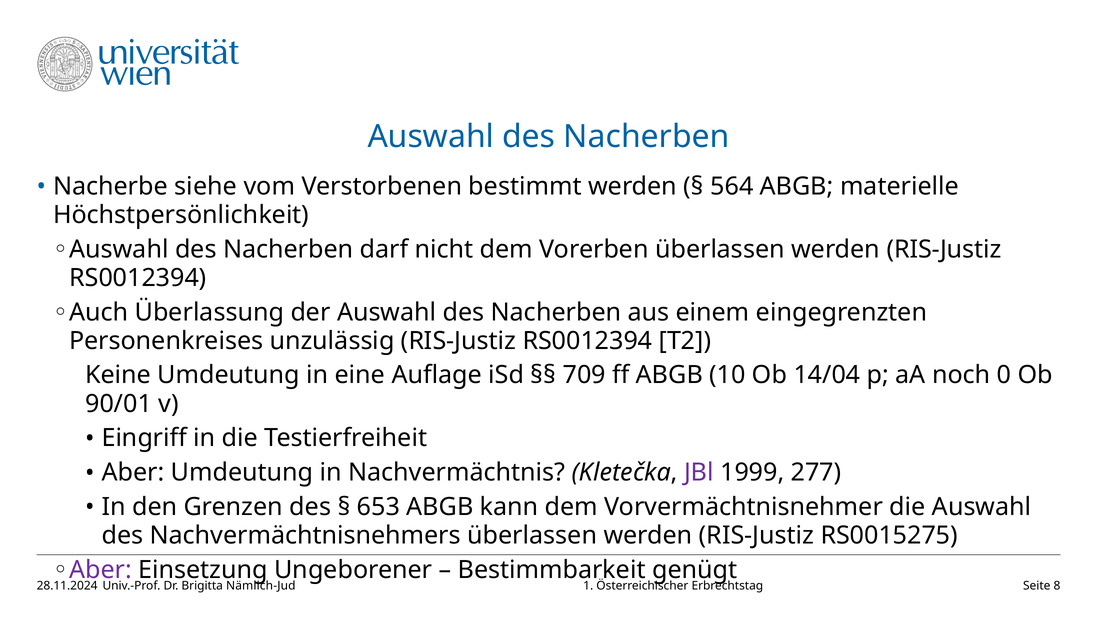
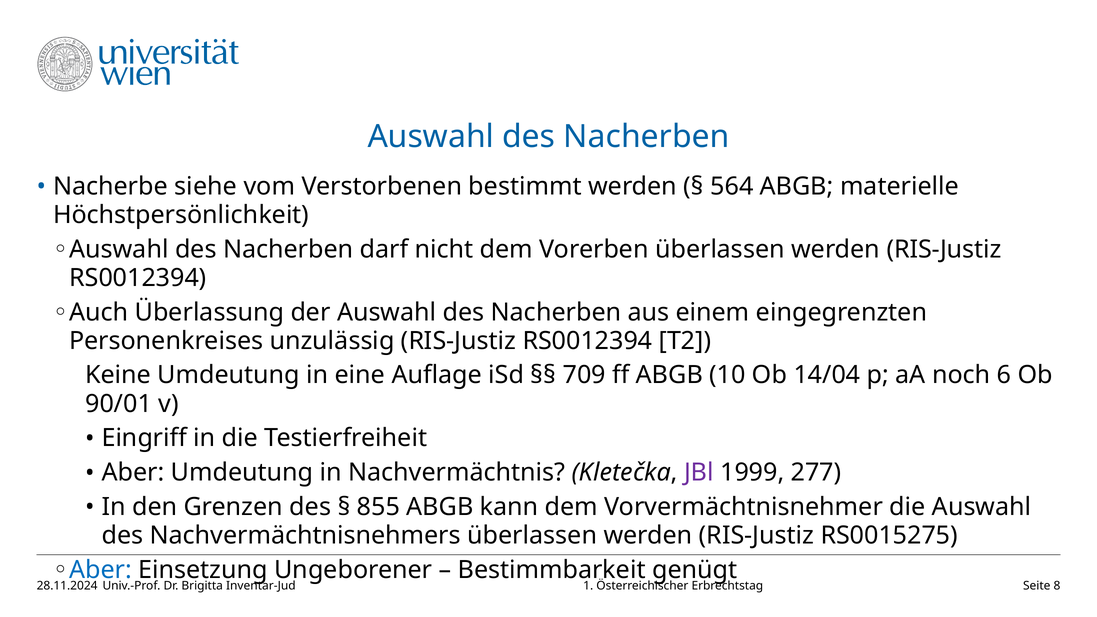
0: 0 -> 6
653: 653 -> 855
Aber at (101, 570) colour: purple -> blue
Nämlich-Jud: Nämlich-Jud -> Inventar-Jud
